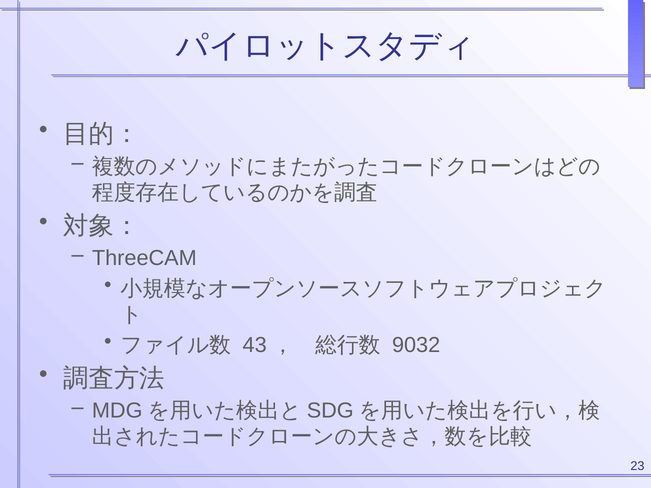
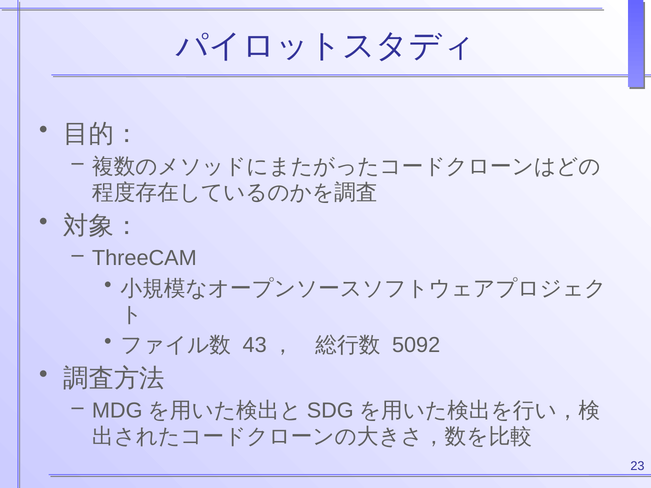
9032: 9032 -> 5092
